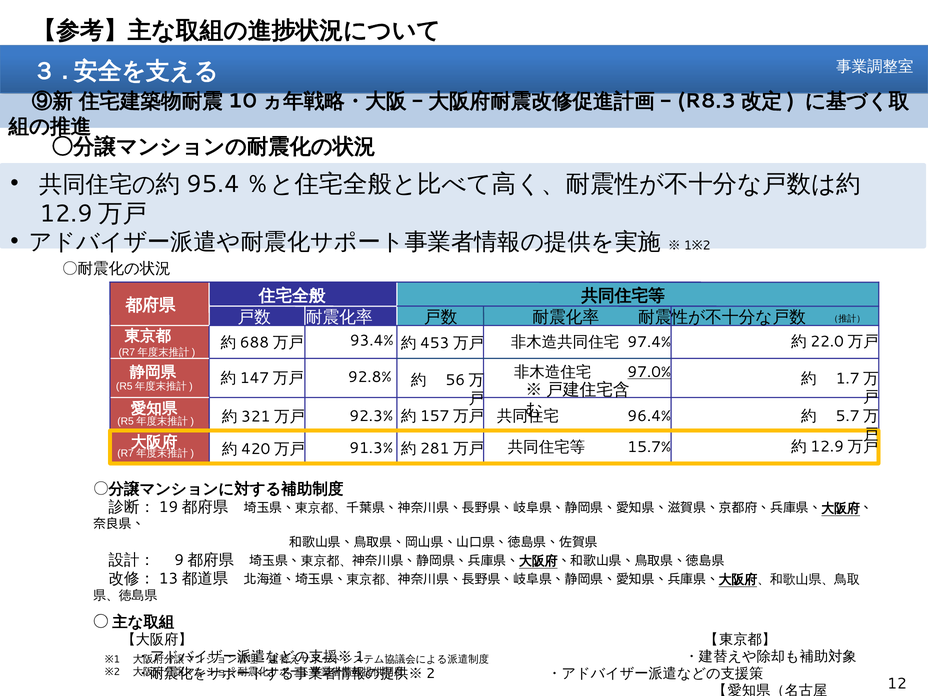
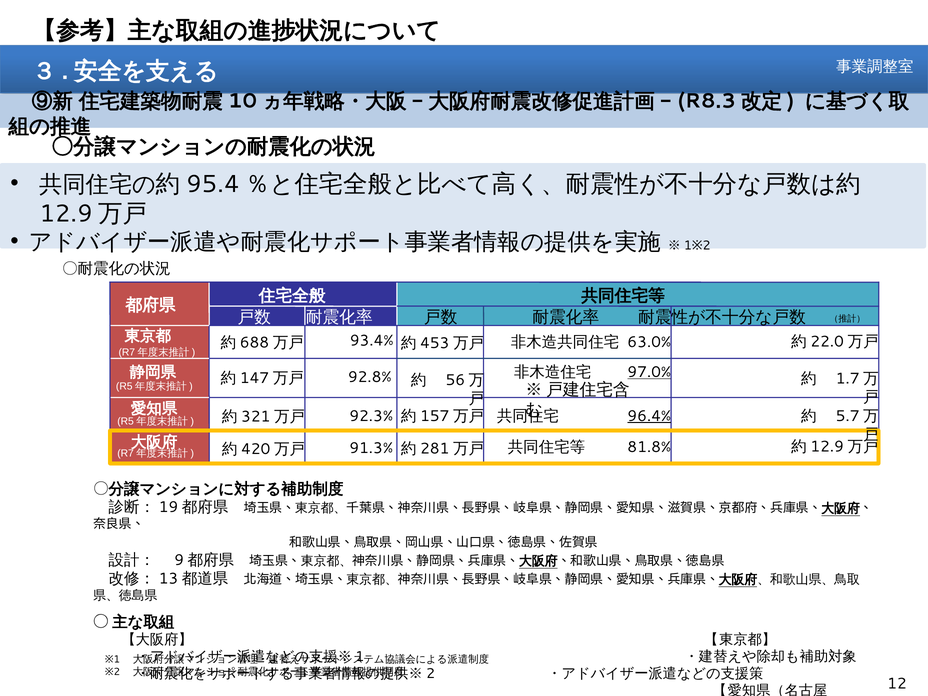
97.4%: 97.4% -> 63.0%
96.4% underline: none -> present
15.7%: 15.7% -> 81.8%
